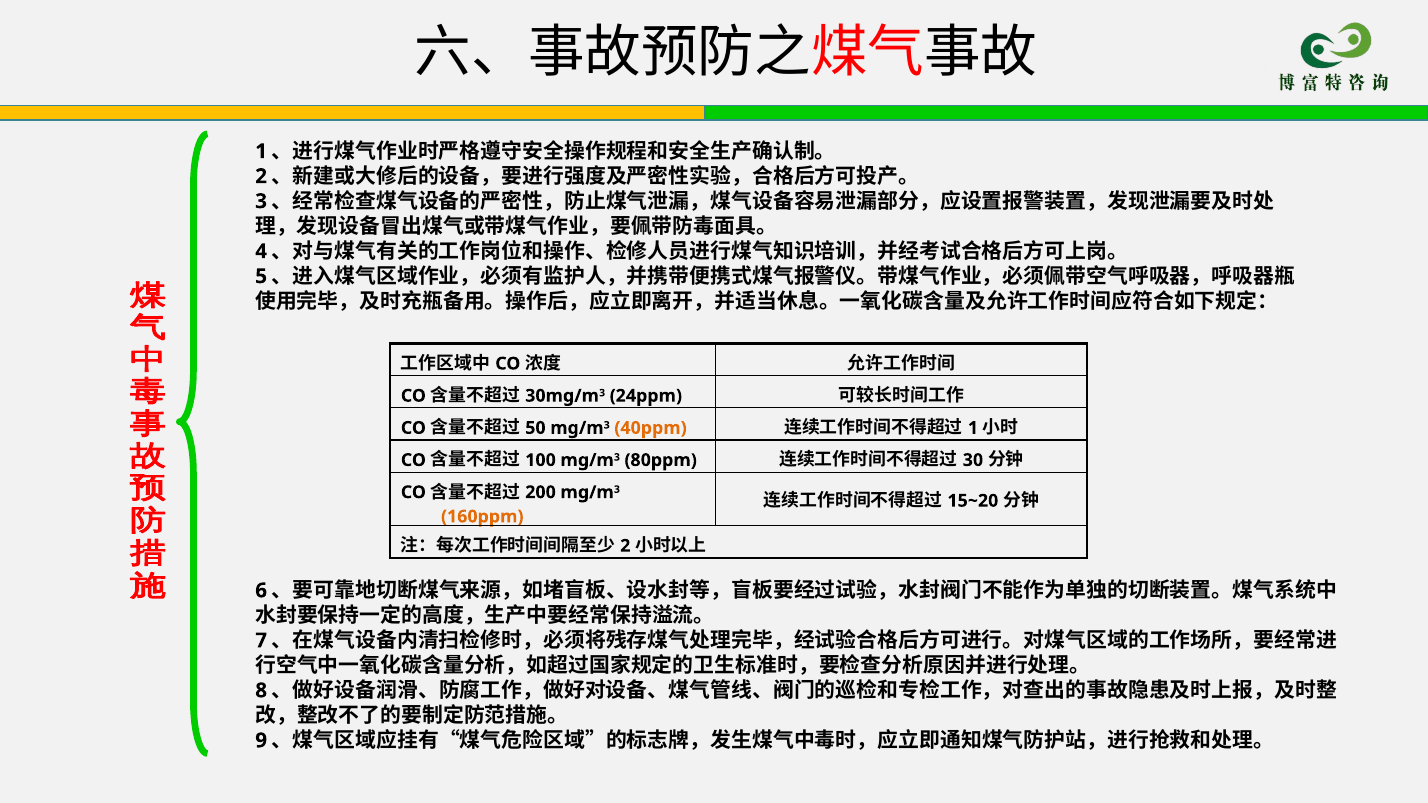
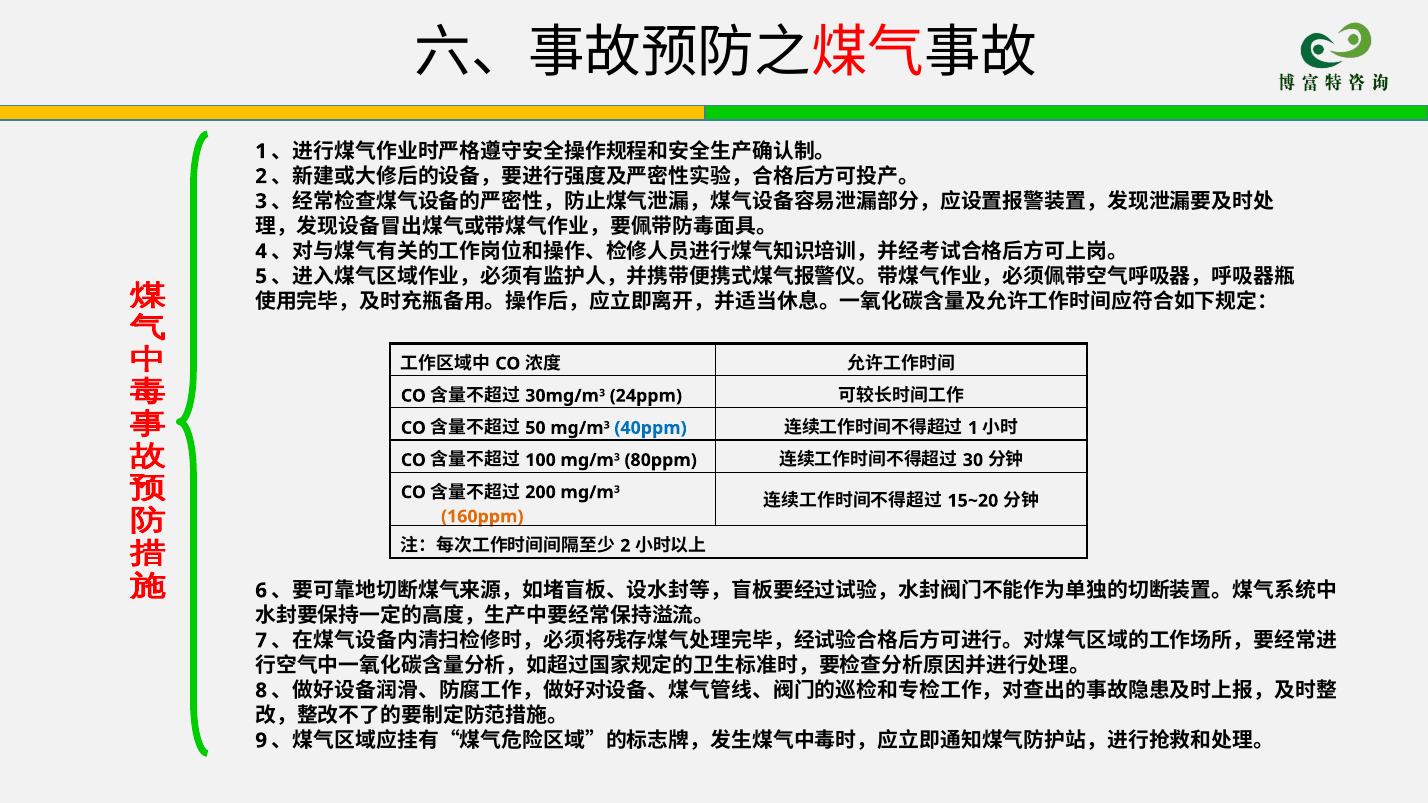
40ppm colour: orange -> blue
